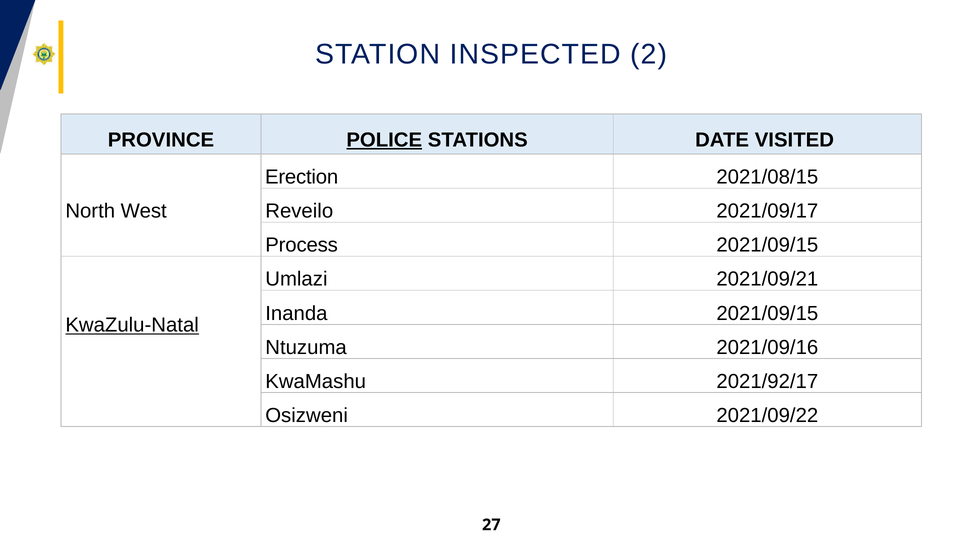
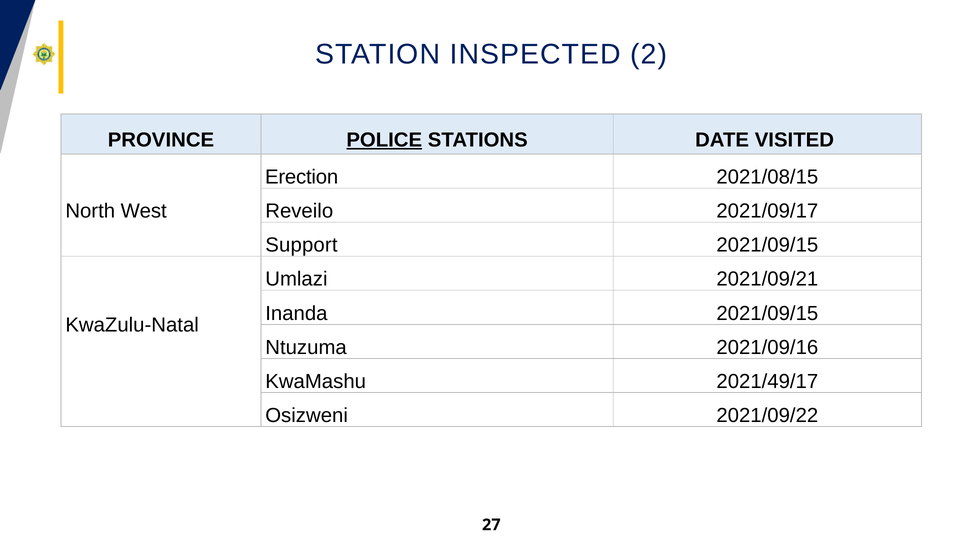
Process: Process -> Support
KwaZulu-Natal underline: present -> none
2021/92/17: 2021/92/17 -> 2021/49/17
